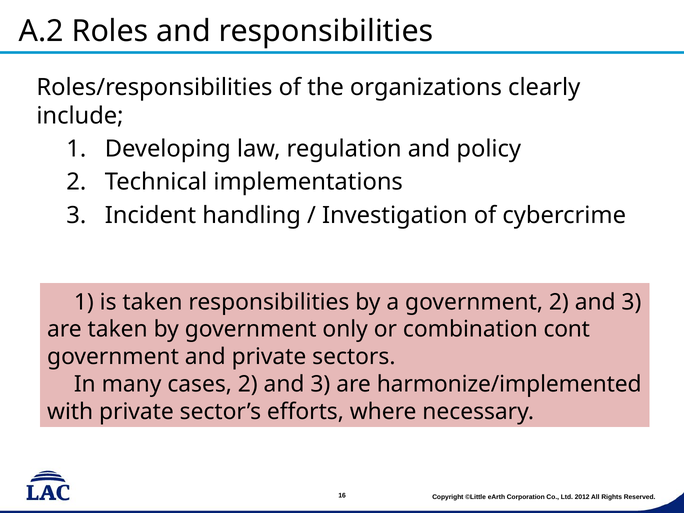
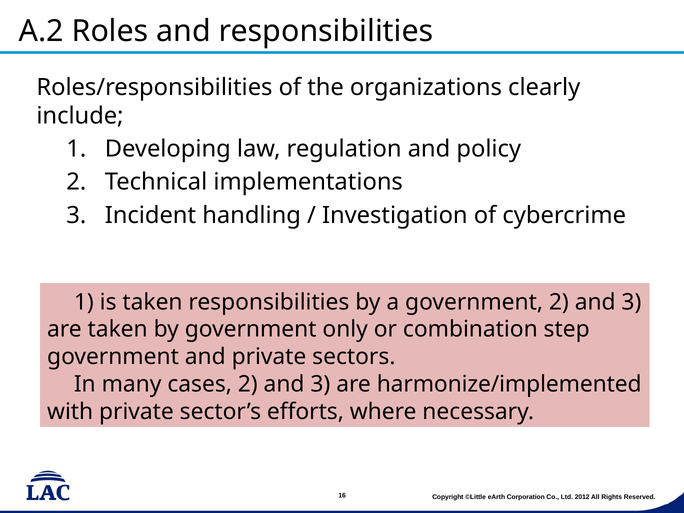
cont: cont -> step
